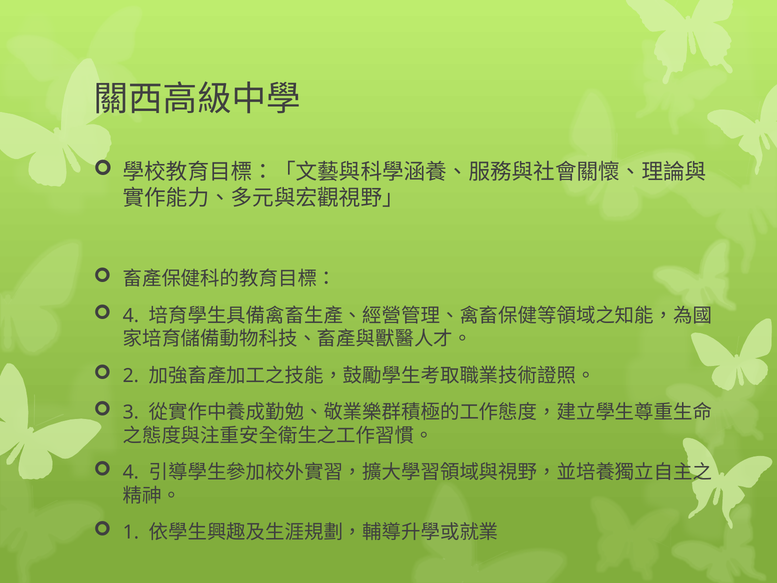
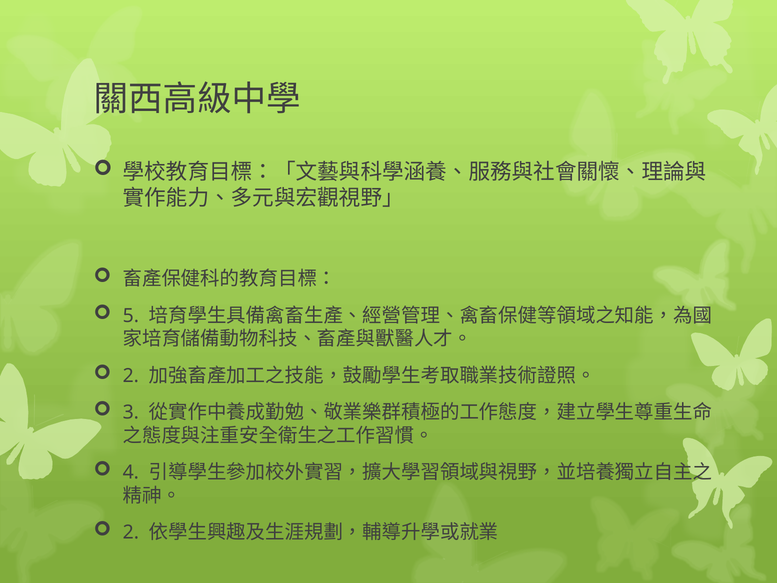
4 at (131, 316): 4 -> 5
1 at (131, 532): 1 -> 2
